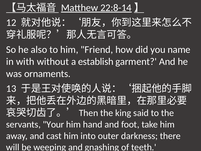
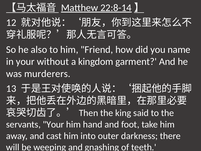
in with: with -> your
establish: establish -> kingdom
ornaments: ornaments -> murderers
